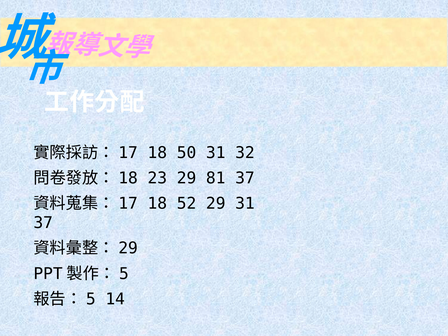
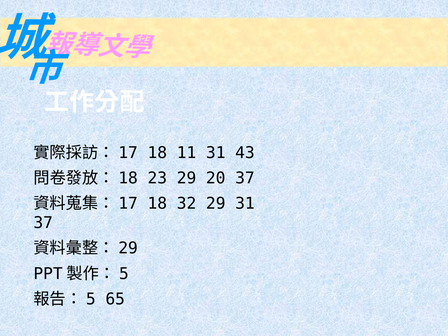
50: 50 -> 11
32: 32 -> 43
81: 81 -> 20
52: 52 -> 32
14: 14 -> 65
